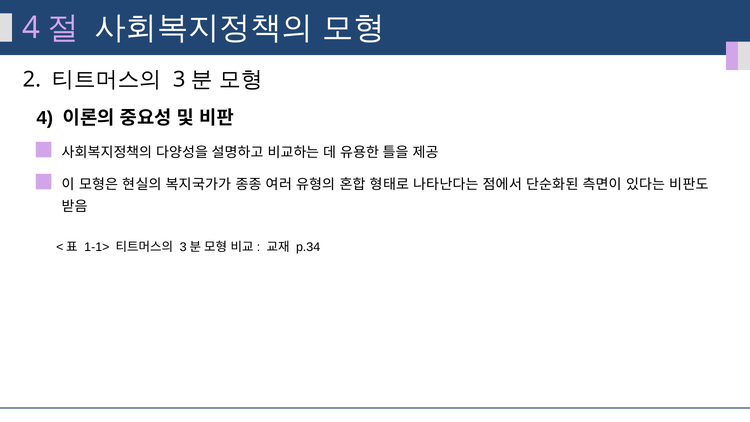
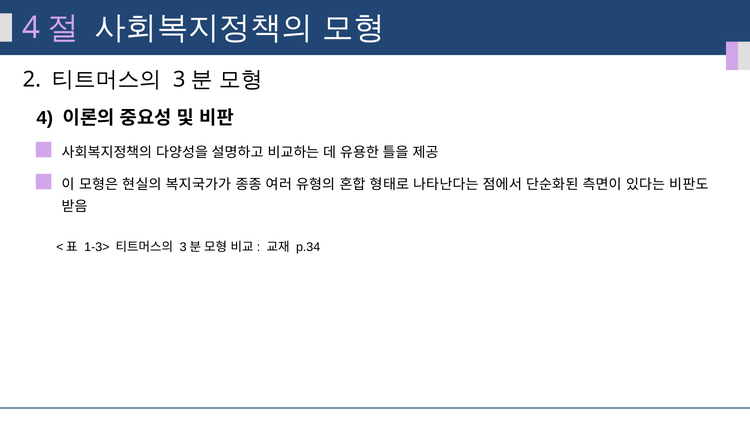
1-1>: 1-1> -> 1-3>
